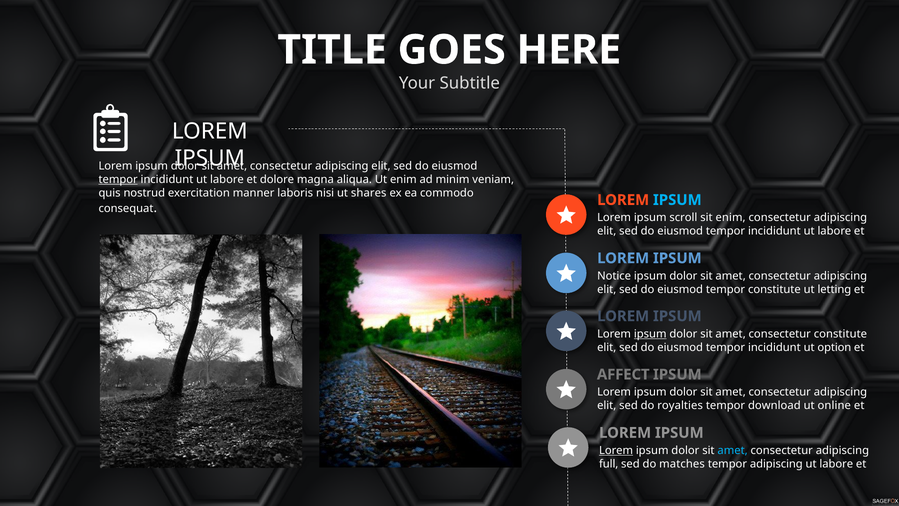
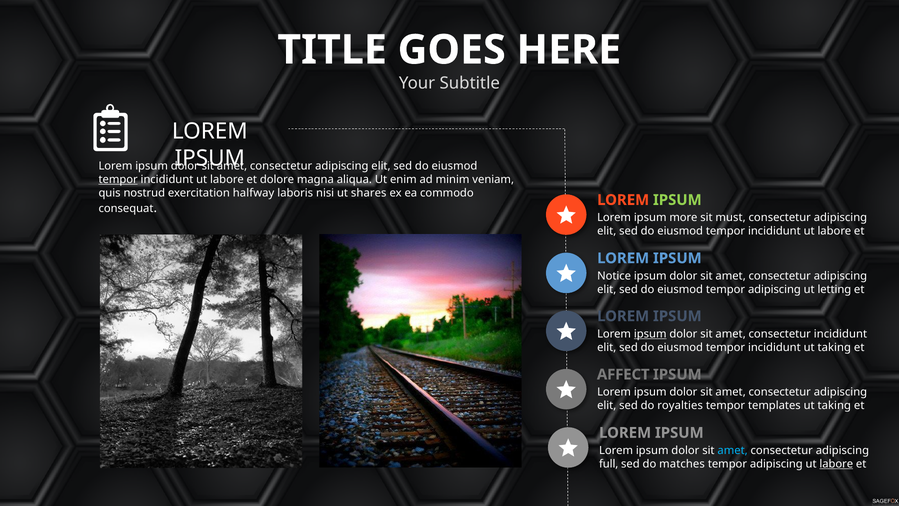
manner: manner -> halfway
IPSUM at (677, 200) colour: light blue -> light green
scroll: scroll -> more
sit enim: enim -> must
eiusmod tempor constitute: constitute -> adipiscing
consectetur constitute: constitute -> incididunt
incididunt ut option: option -> taking
download: download -> templates
online at (834, 406): online -> taking
Lorem at (616, 450) underline: present -> none
labore at (836, 464) underline: none -> present
